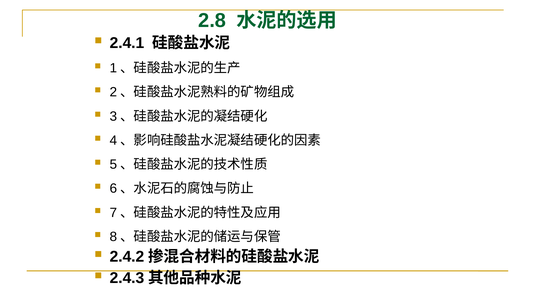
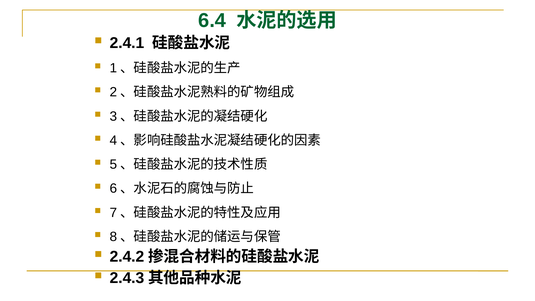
2.8: 2.8 -> 6.4
